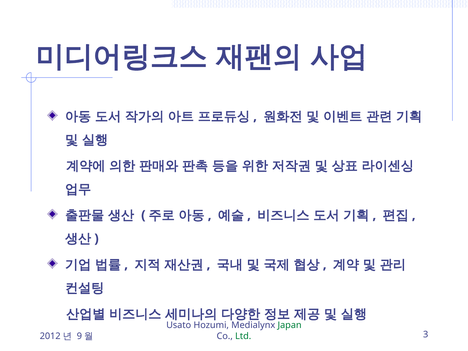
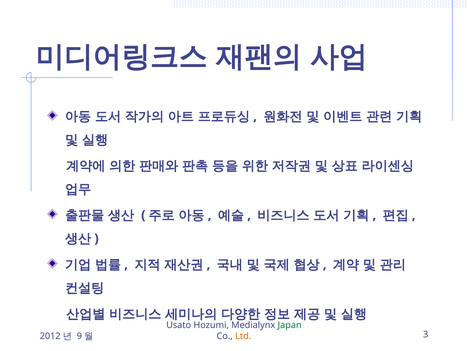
Ltd colour: green -> orange
